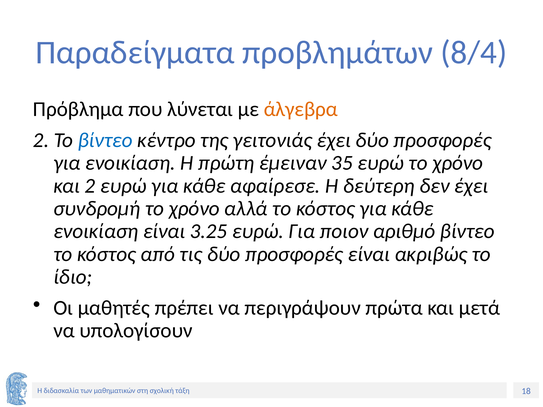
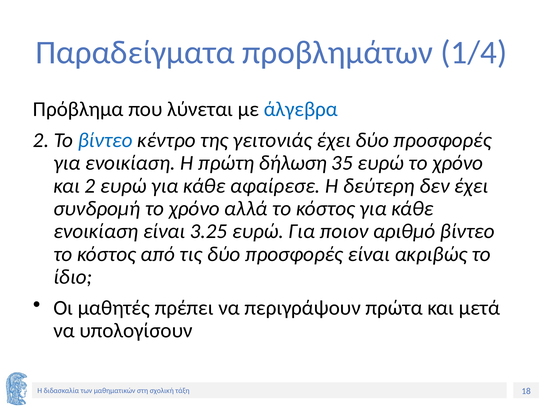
8/4: 8/4 -> 1/4
άλγεβρα colour: orange -> blue
έμειναν: έμειναν -> δήλωση
